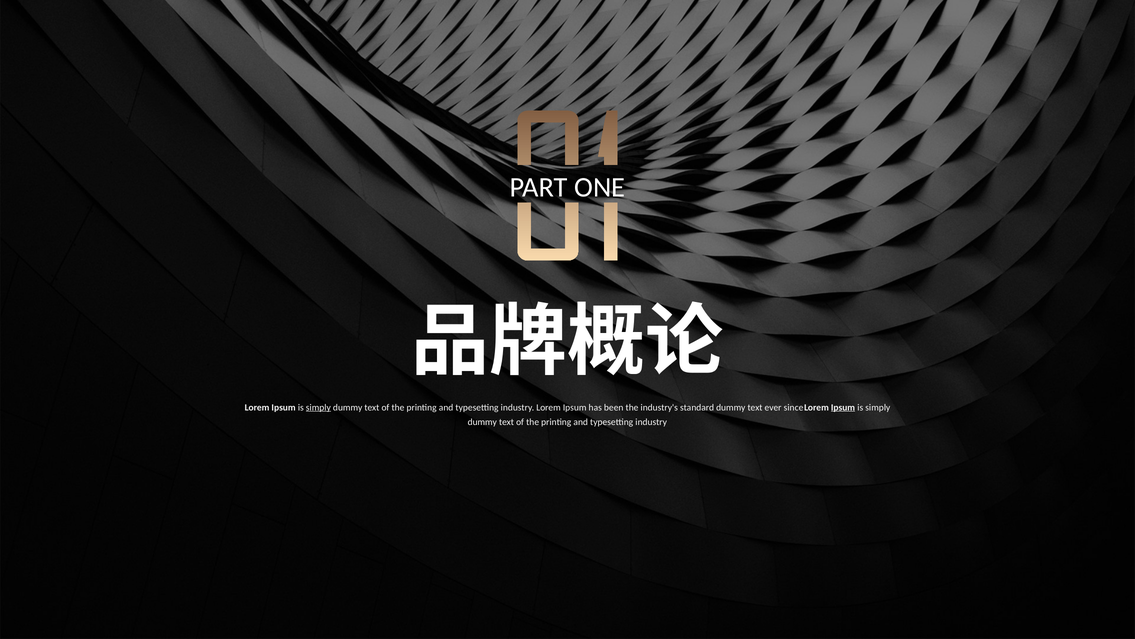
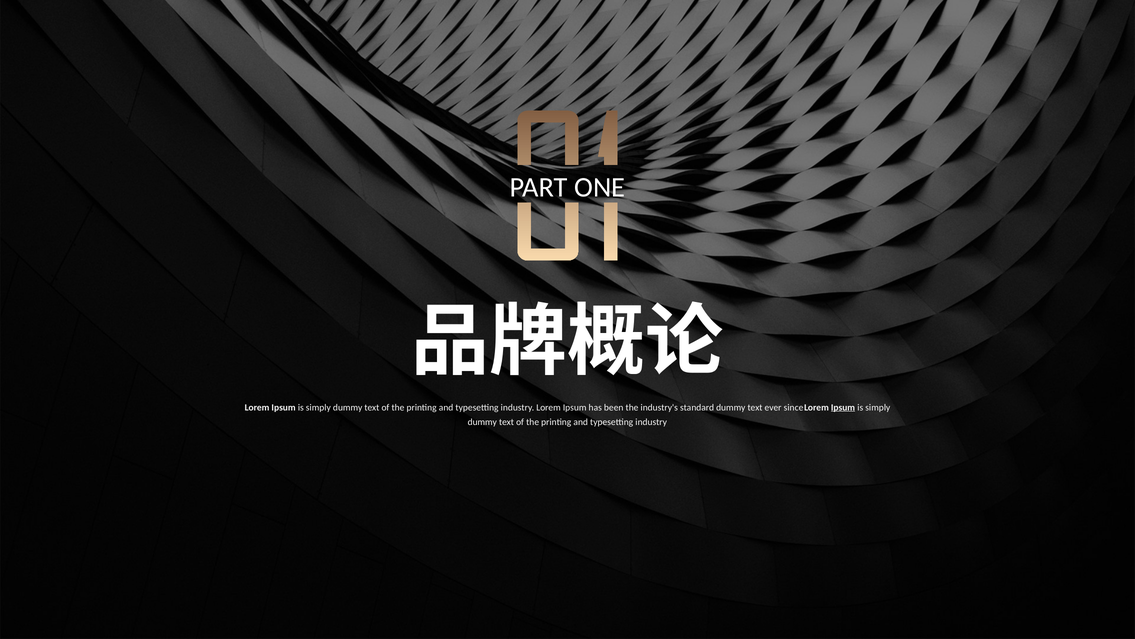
simply at (318, 407) underline: present -> none
